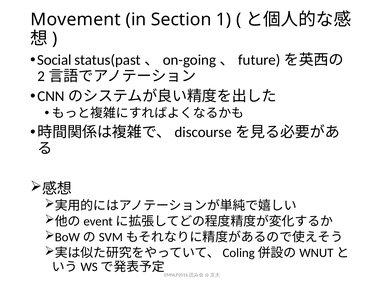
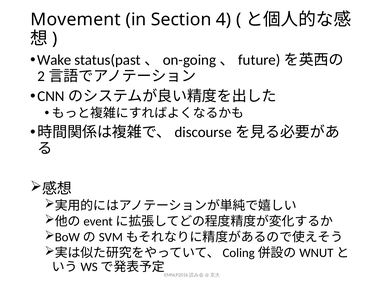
1: 1 -> 4
Social: Social -> Wake
